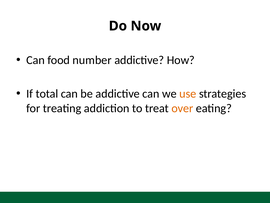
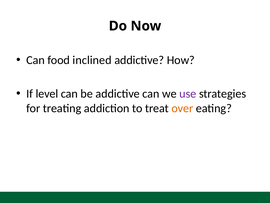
number: number -> inclined
total: total -> level
use colour: orange -> purple
